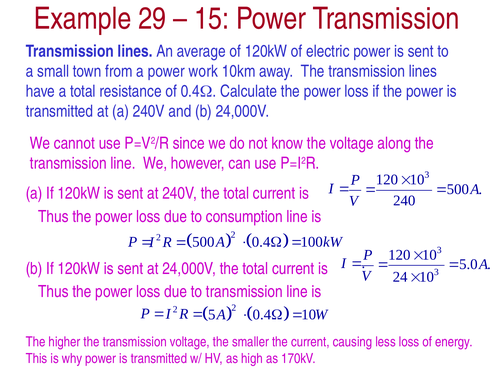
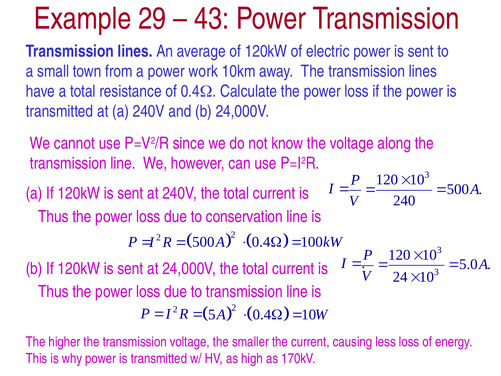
15 at (212, 19): 15 -> 43
consumption: consumption -> conservation
